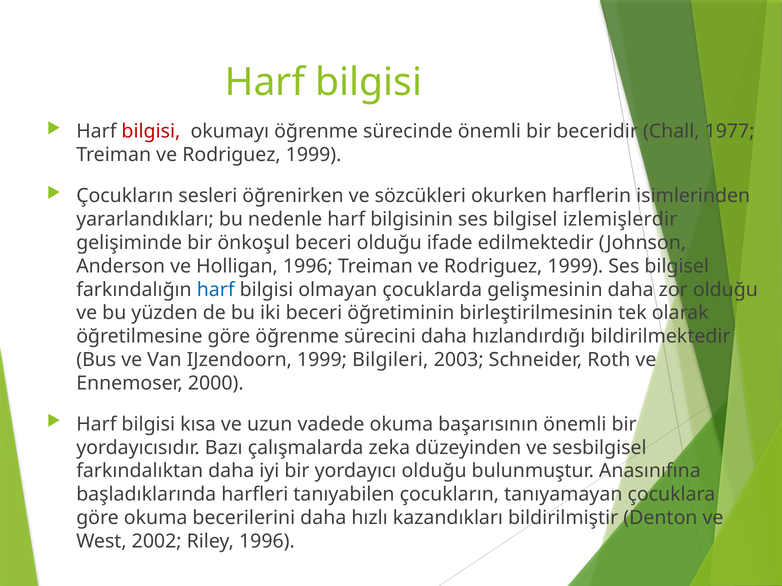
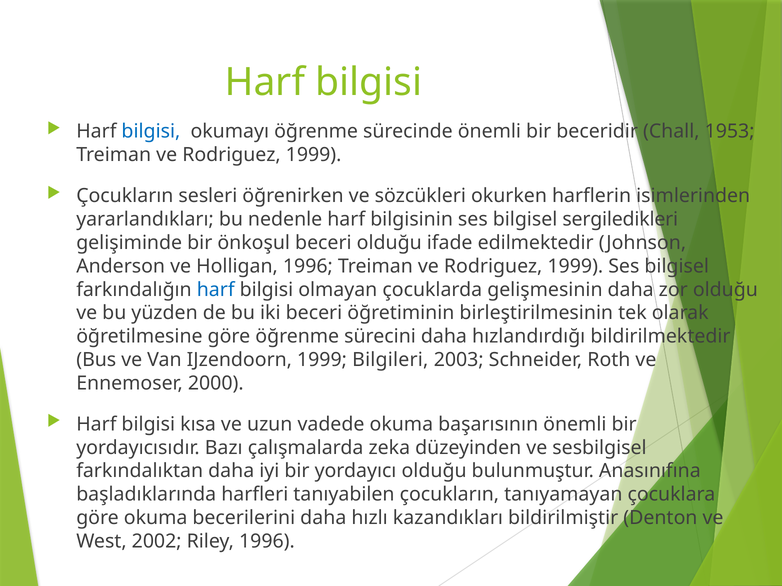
bilgisi at (151, 132) colour: red -> blue
1977: 1977 -> 1953
izlemişlerdir: izlemişlerdir -> sergiledikleri
